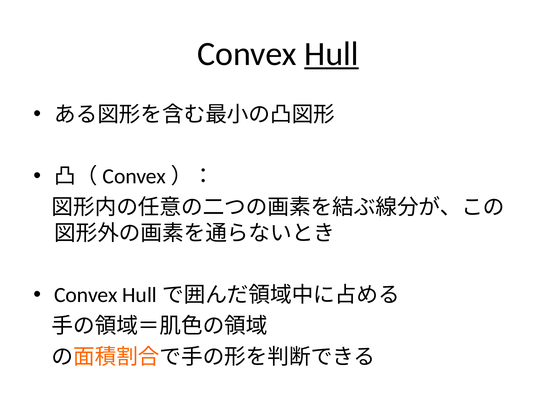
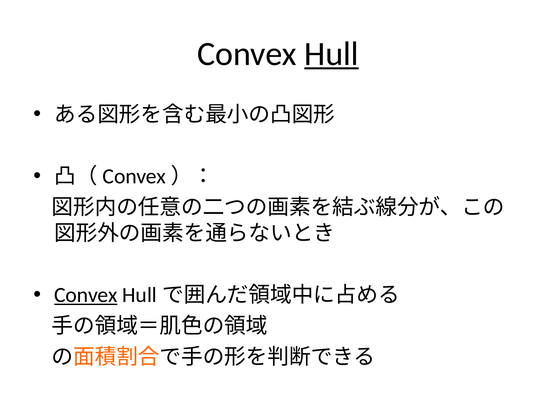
Convex at (86, 295) underline: none -> present
